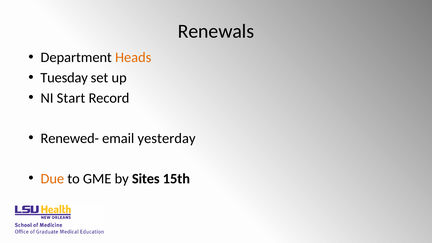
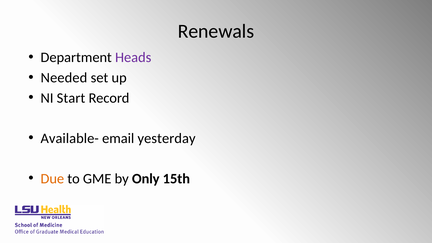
Heads colour: orange -> purple
Tuesday: Tuesday -> Needed
Renewed-: Renewed- -> Available-
Sites: Sites -> Only
